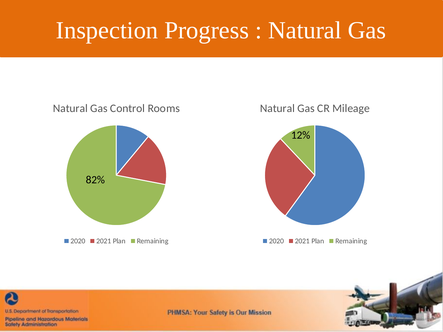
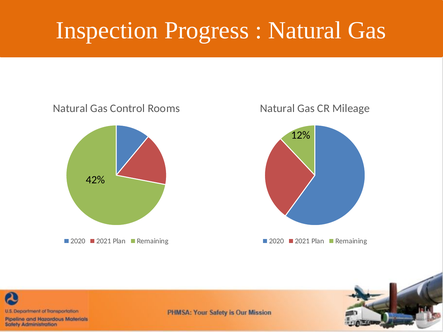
82%: 82% -> 42%
